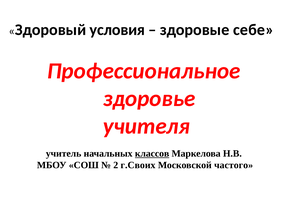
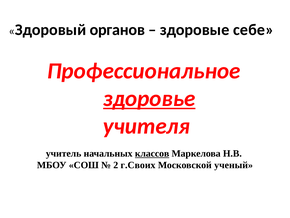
условия: условия -> органов
здоровье underline: none -> present
частого: частого -> ученый
